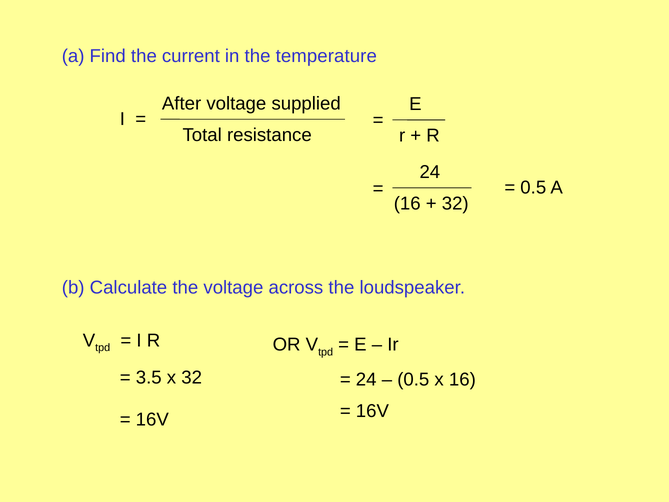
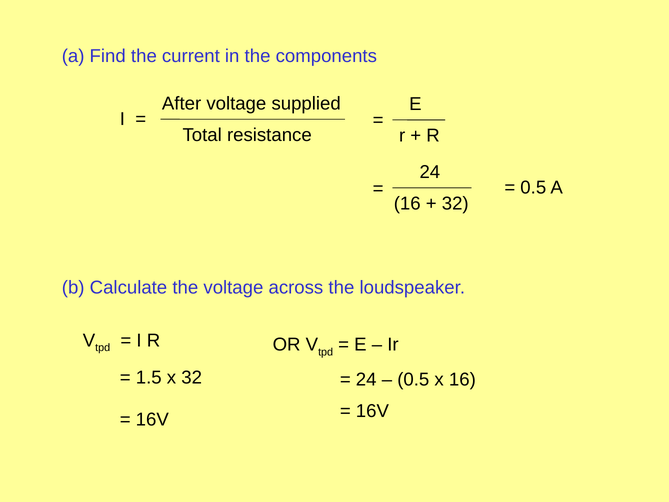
temperature: temperature -> components
3.5: 3.5 -> 1.5
